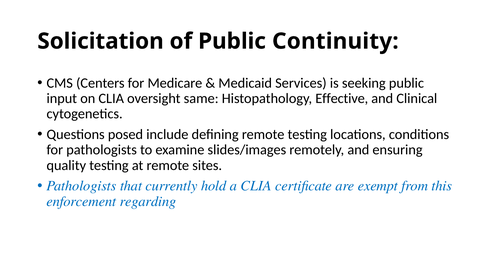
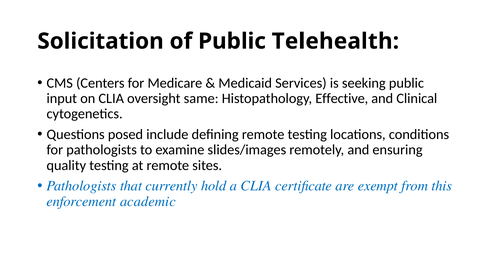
Continuity: Continuity -> Telehealth
regarding: regarding -> academic
